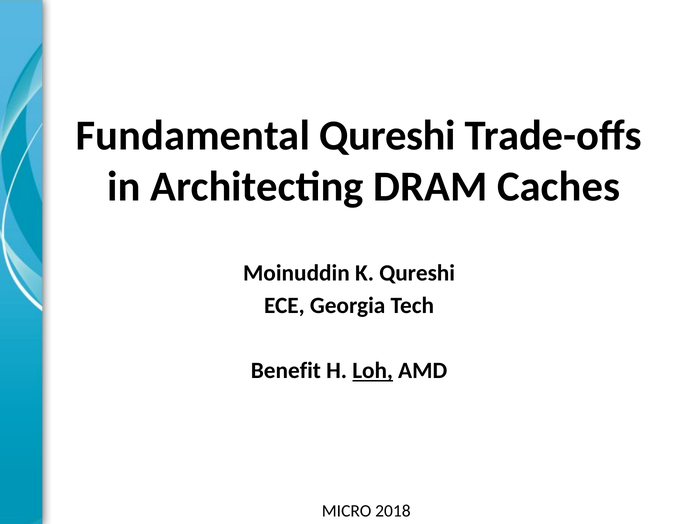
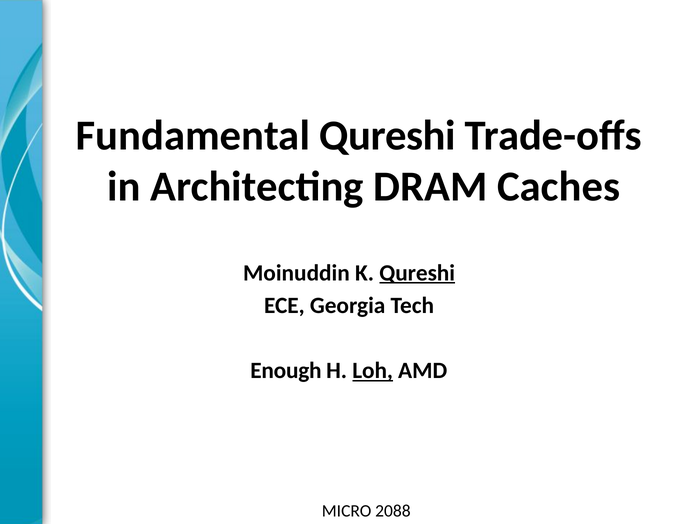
Qureshi at (417, 273) underline: none -> present
Benefit: Benefit -> Enough
2018: 2018 -> 2088
